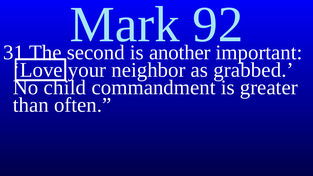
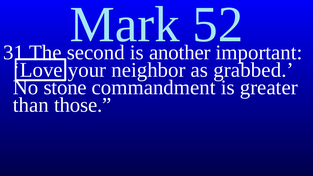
92: 92 -> 52
child: child -> stone
often: often -> those
